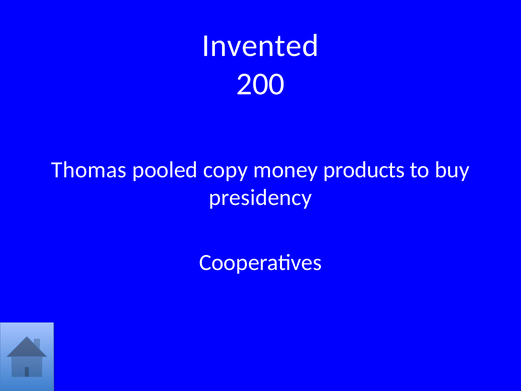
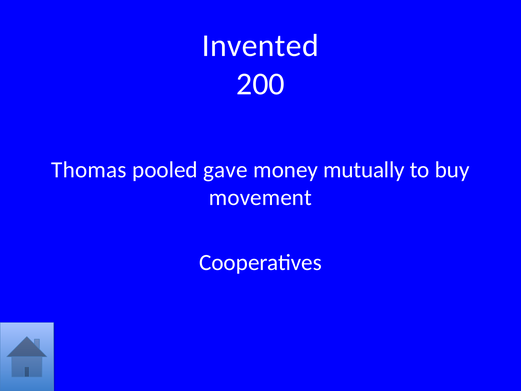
copy: copy -> gave
products: products -> mutually
presidency: presidency -> movement
